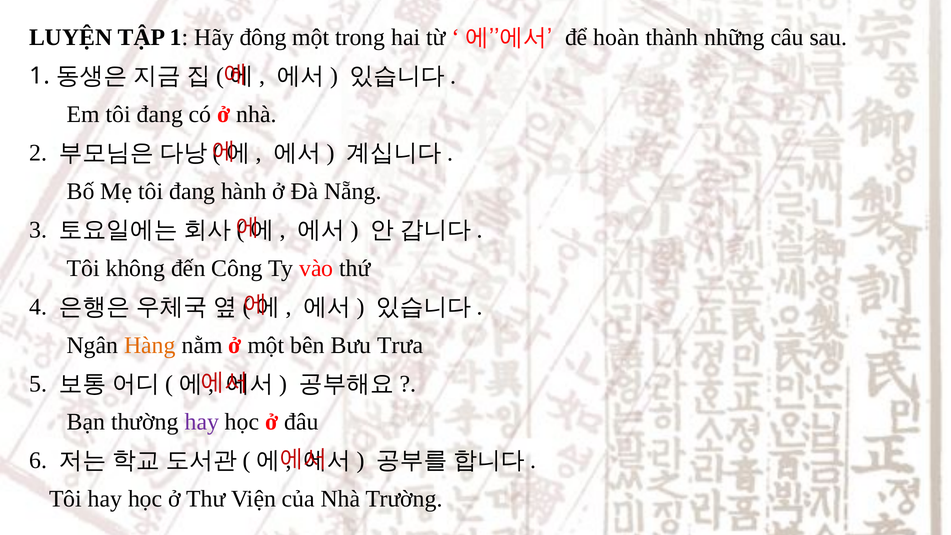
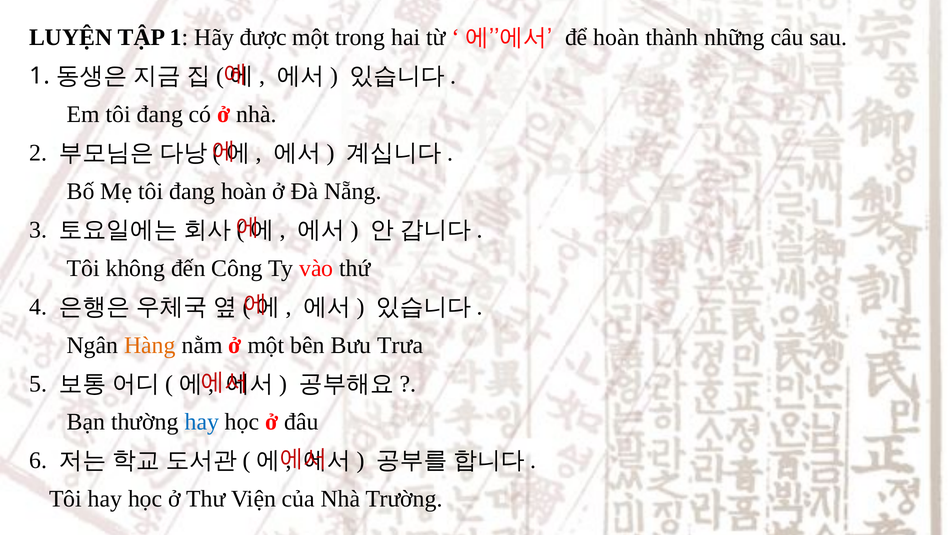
đông: đông -> được
đang hành: hành -> hoàn
hay at (202, 422) colour: purple -> blue
